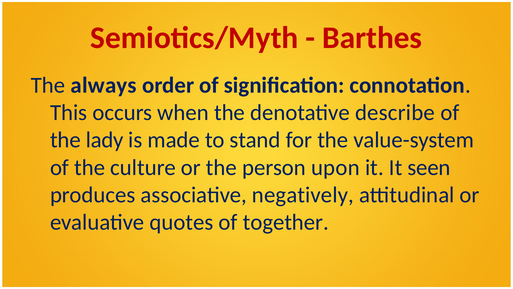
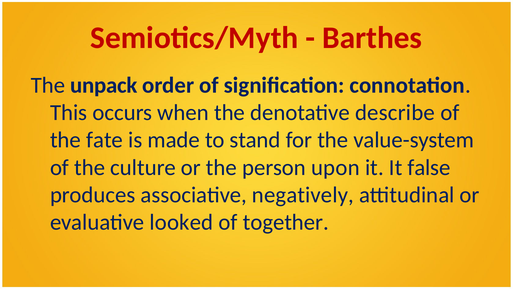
always: always -> unpack
lady: lady -> fate
seen: seen -> false
quotes: quotes -> looked
